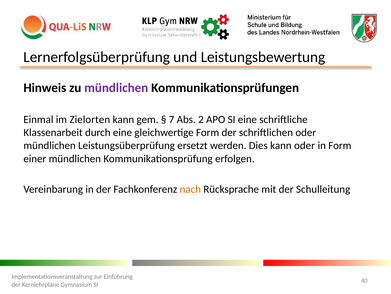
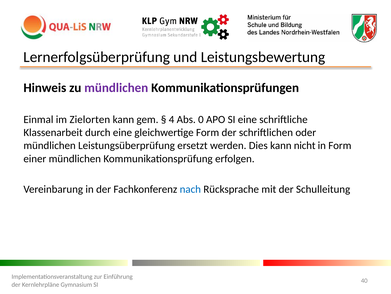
7: 7 -> 4
2: 2 -> 0
kann oder: oder -> nicht
nach colour: orange -> blue
